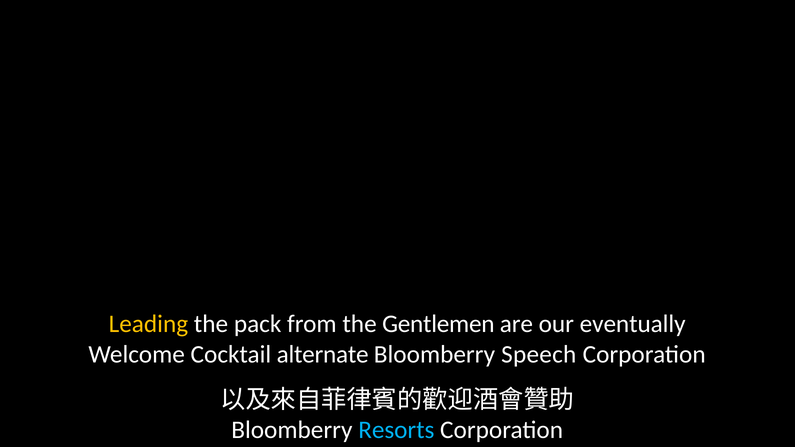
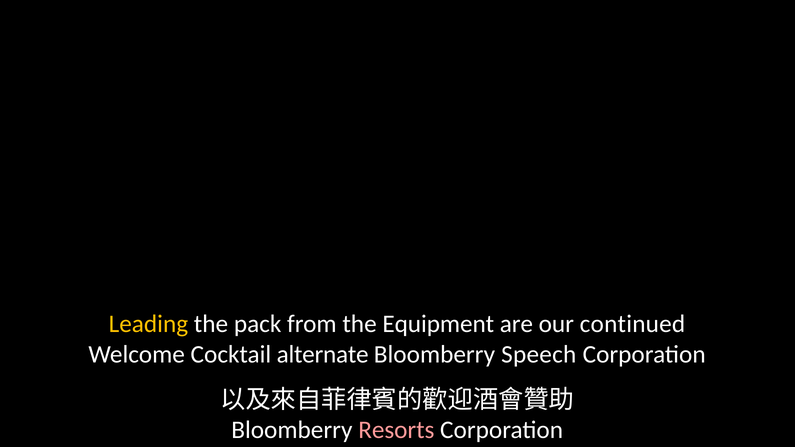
Gentlemen: Gentlemen -> Equipment
eventually: eventually -> continued
Resorts colour: light blue -> pink
